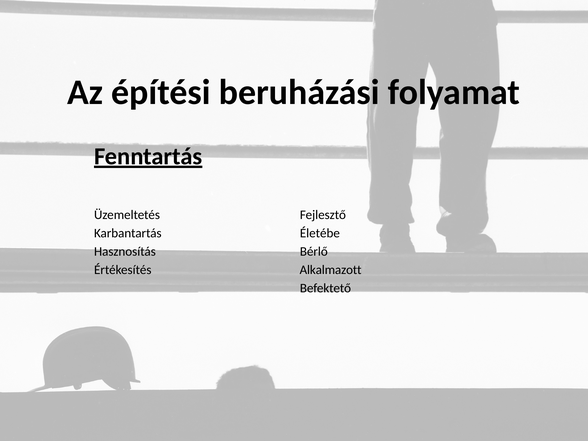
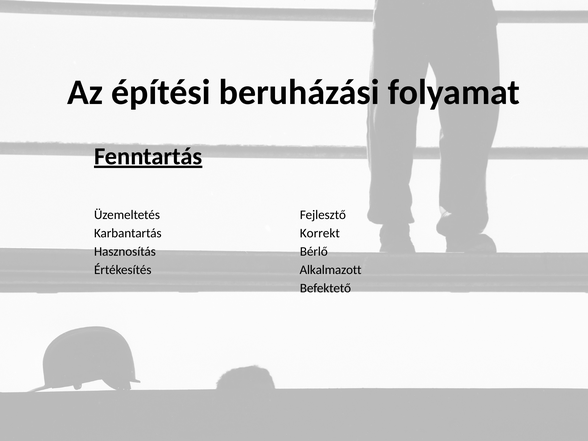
Életébe: Életébe -> Korrekt
